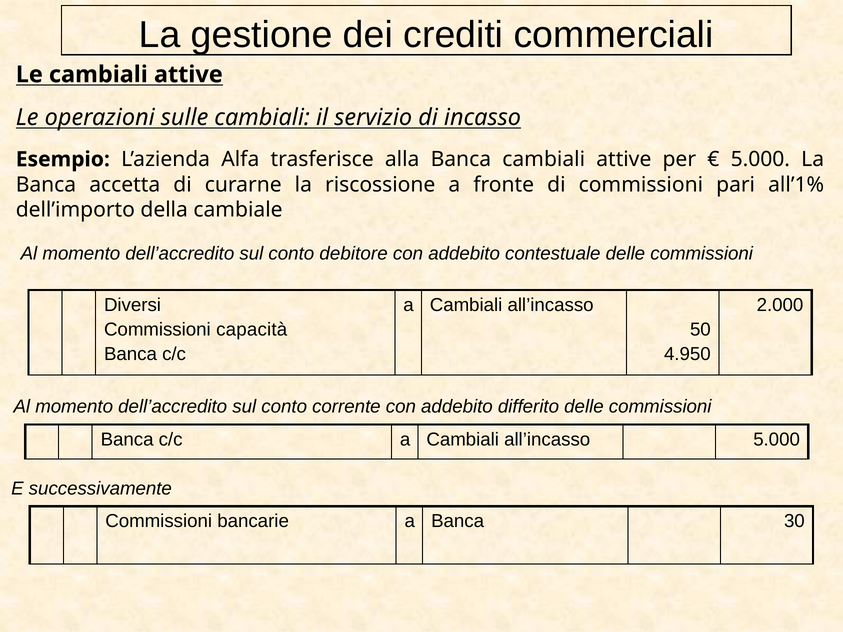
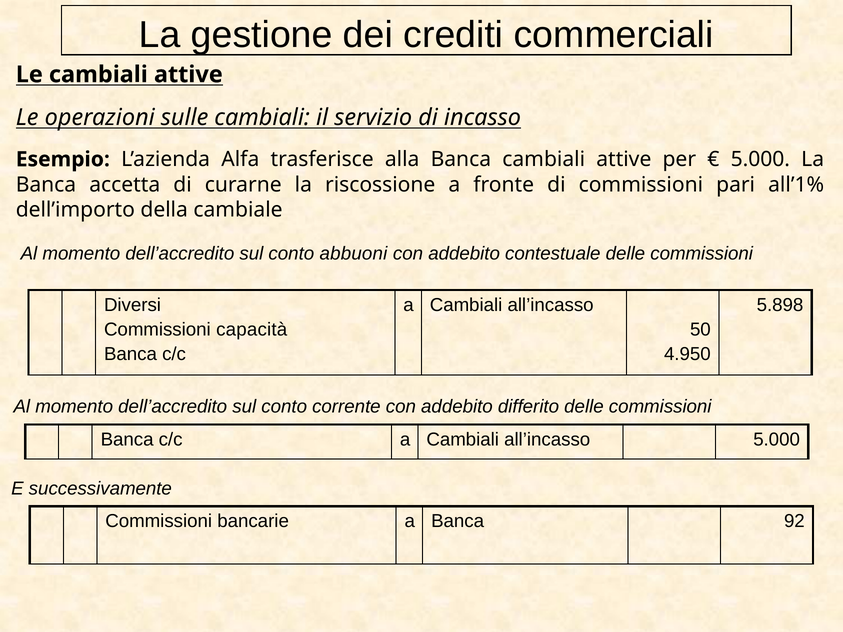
debitore: debitore -> abbuoni
2.000: 2.000 -> 5.898
30: 30 -> 92
